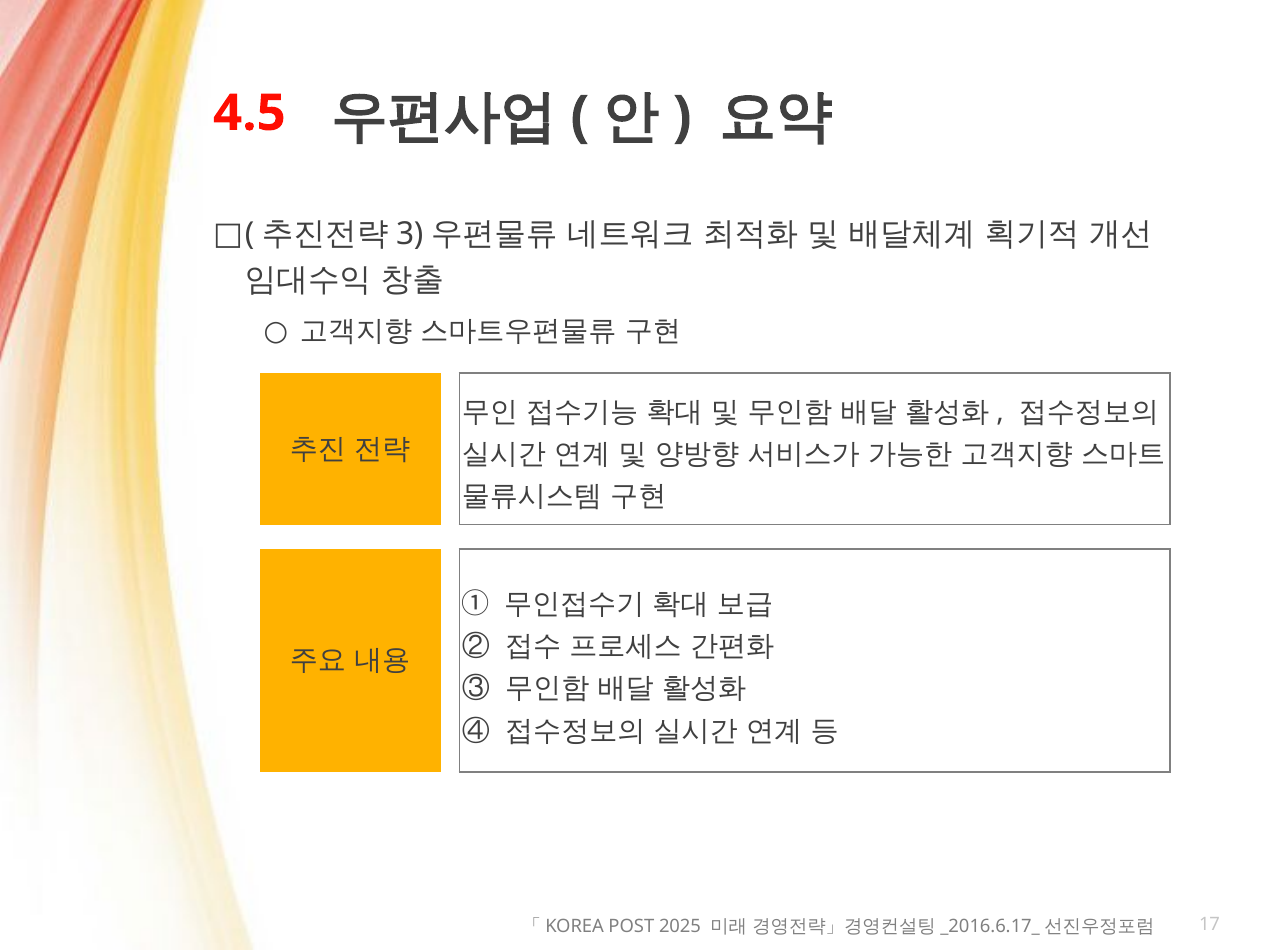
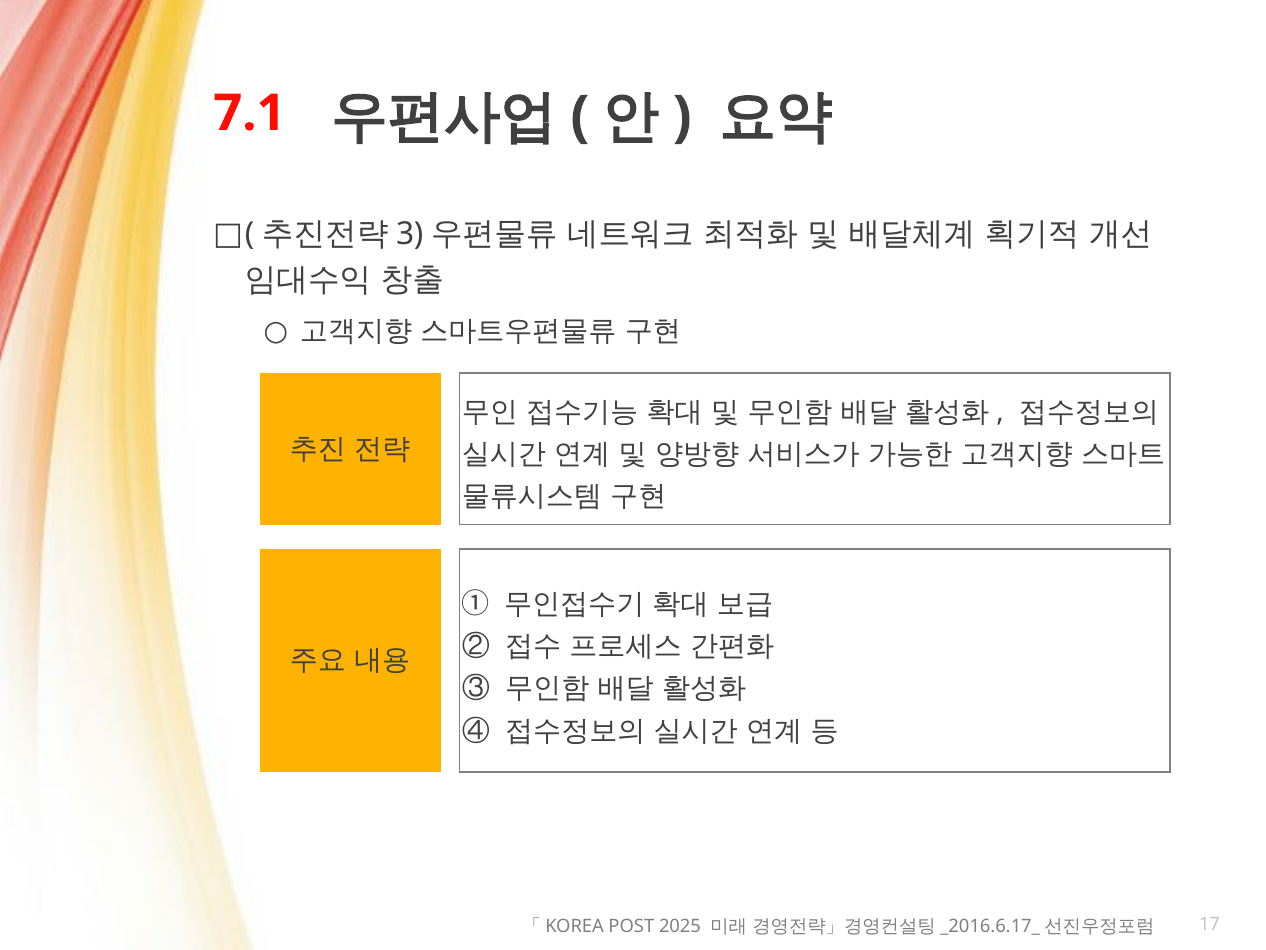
4.5: 4.5 -> 7.1
